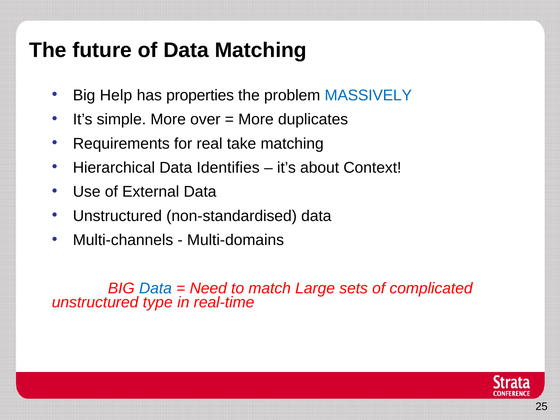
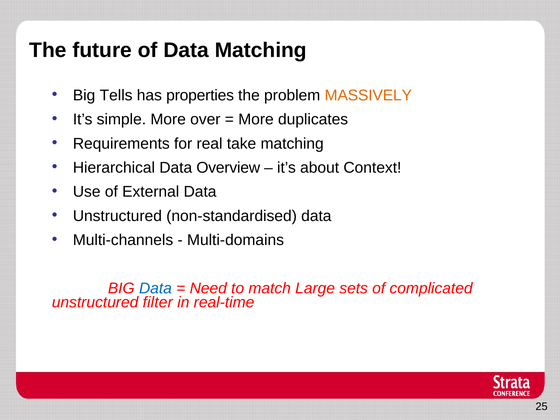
Help: Help -> Tells
MASSIVELY colour: blue -> orange
Identifies: Identifies -> Overview
type: type -> filter
